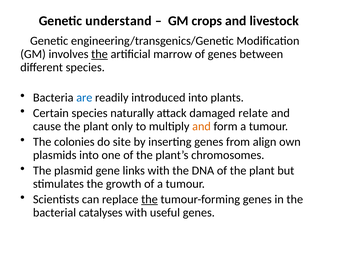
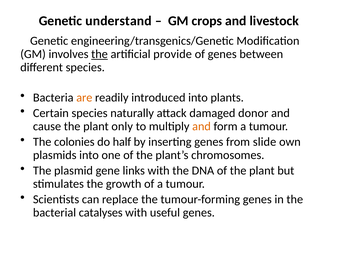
marrow: marrow -> provide
are colour: blue -> orange
relate: relate -> donor
site: site -> half
align: align -> slide
the at (149, 199) underline: present -> none
